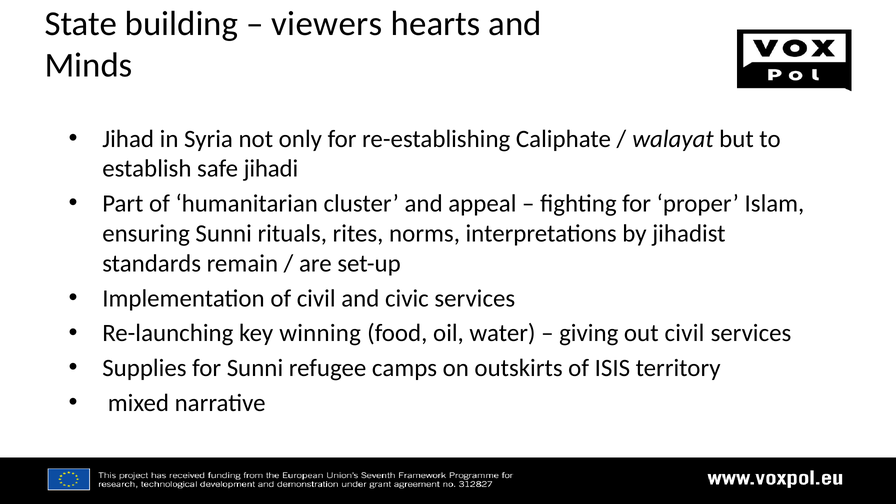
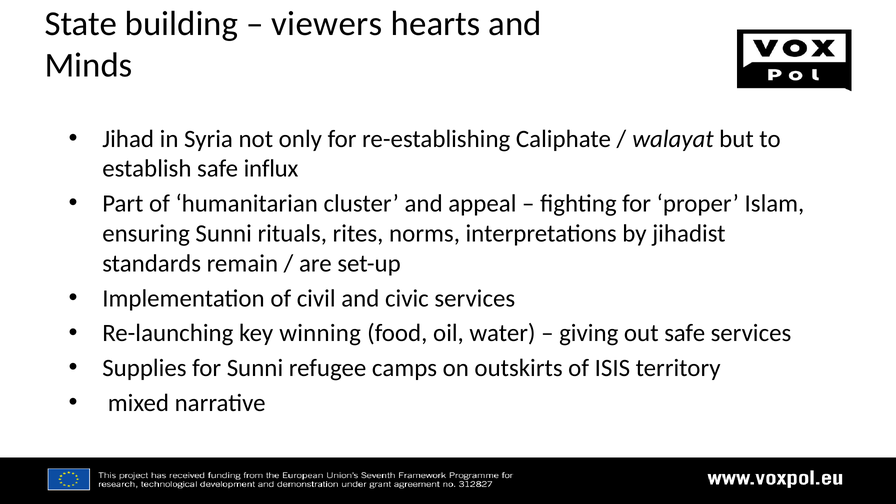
jihadi: jihadi -> influx
out civil: civil -> safe
